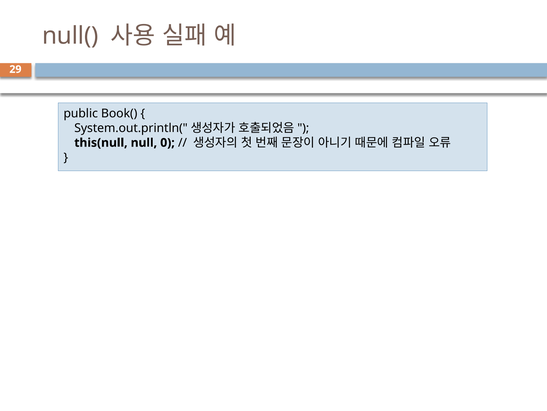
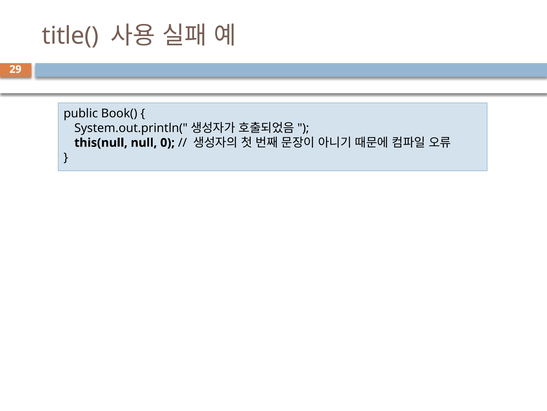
null(: null( -> title(
